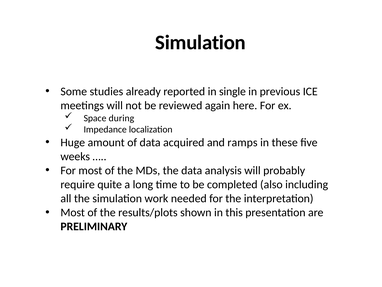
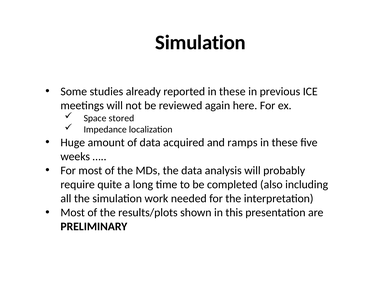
reported in single: single -> these
during: during -> stored
